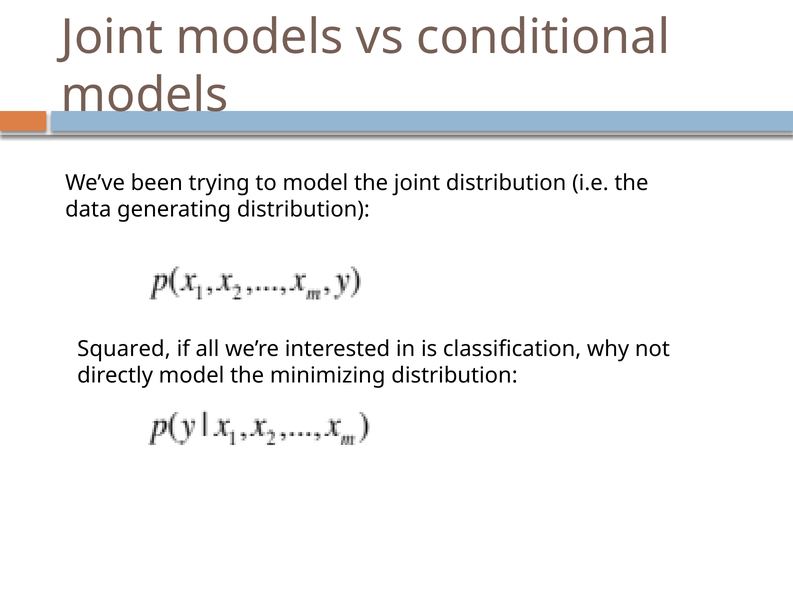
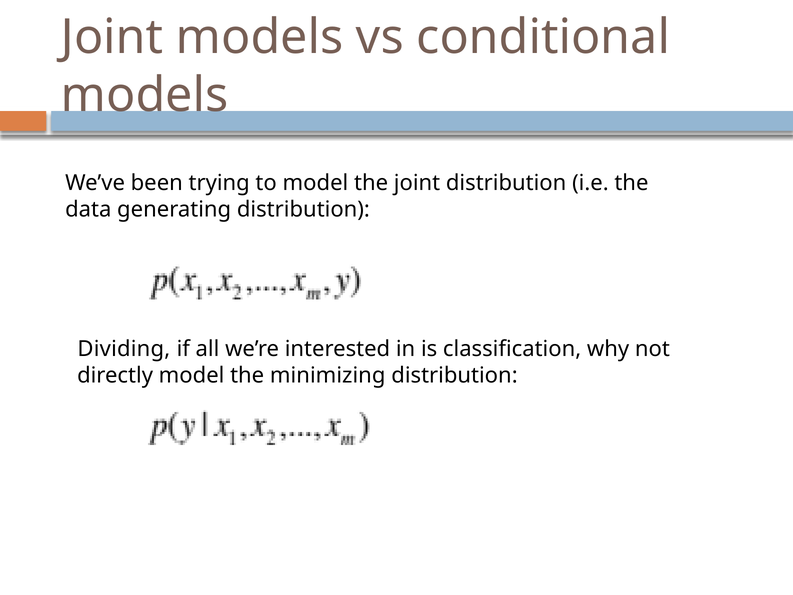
Squared: Squared -> Dividing
